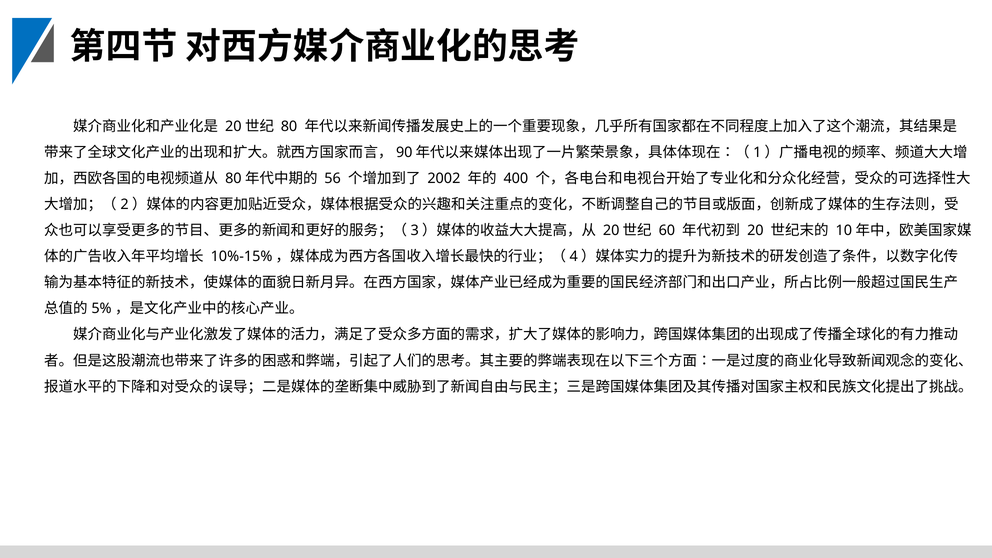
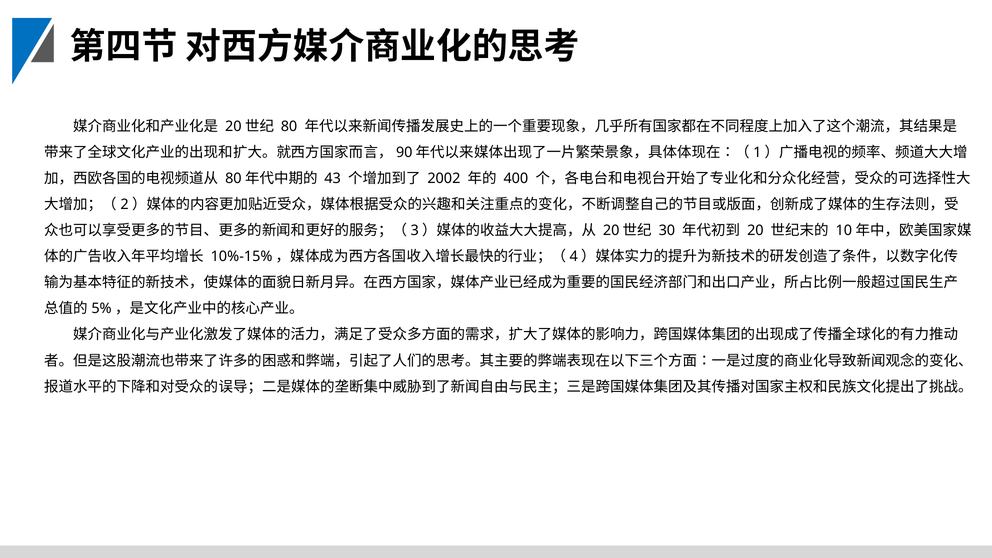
56: 56 -> 43
60: 60 -> 30
